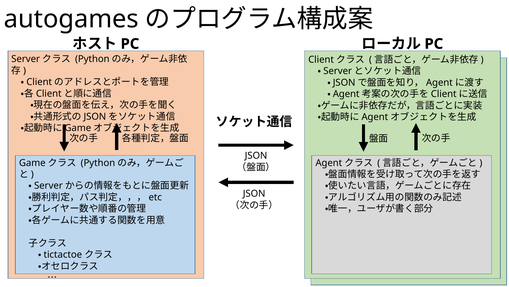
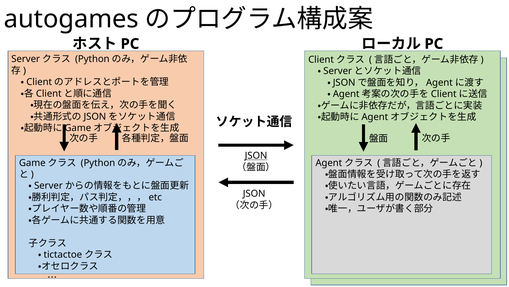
JSON at (256, 155) underline: none -> present
